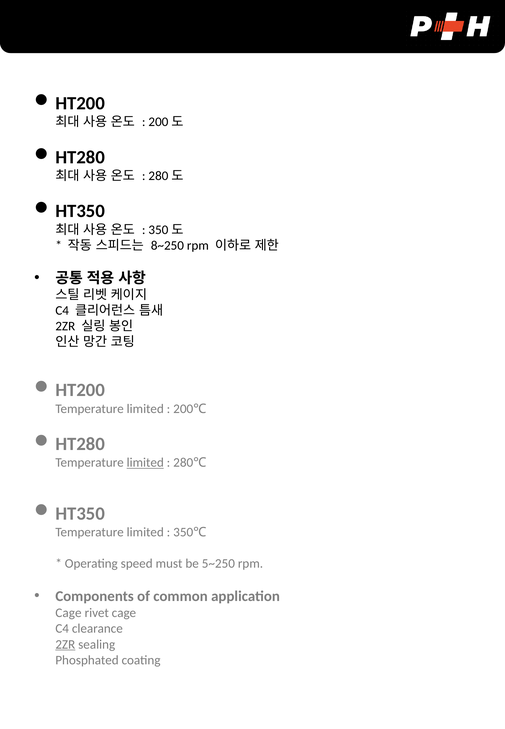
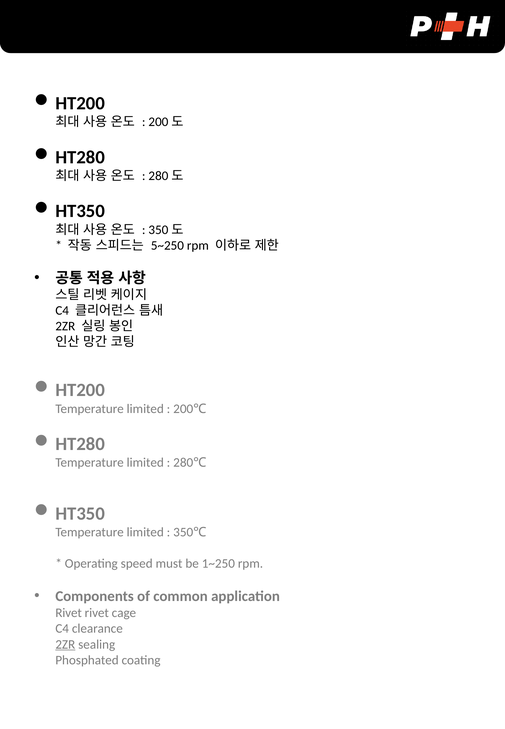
8~250: 8~250 -> 5~250
limited at (145, 463) underline: present -> none
5~250: 5~250 -> 1~250
Cage at (68, 613): Cage -> Rivet
